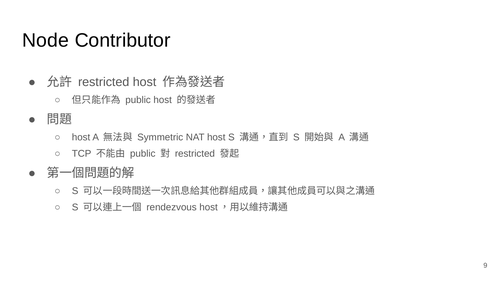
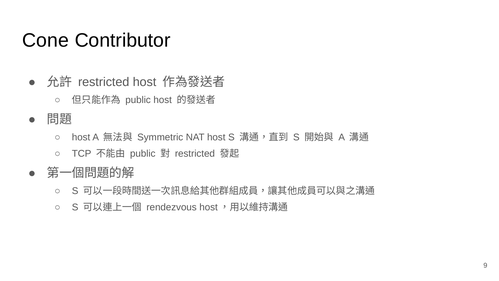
Node: Node -> Cone
